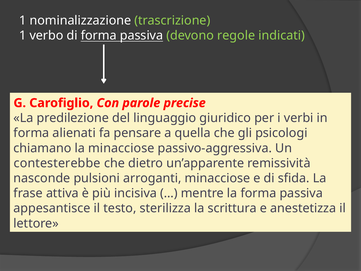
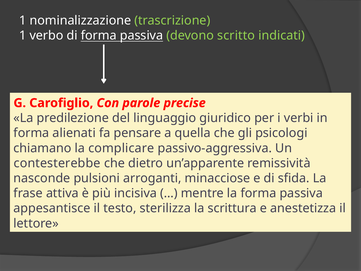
regole: regole -> scritto
la minacciose: minacciose -> complicare
